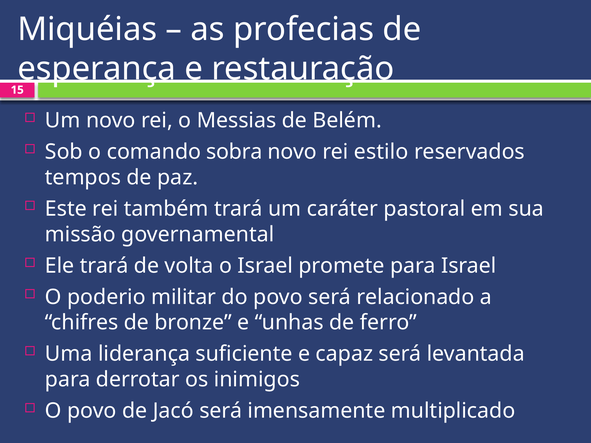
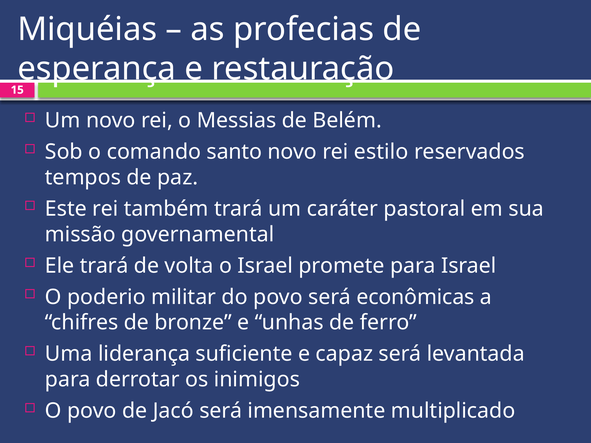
sobra: sobra -> santo
relacionado: relacionado -> econômicas
